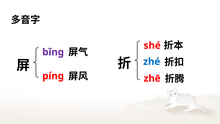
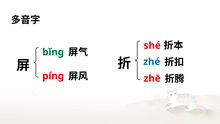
bǐnɡ colour: purple -> green
